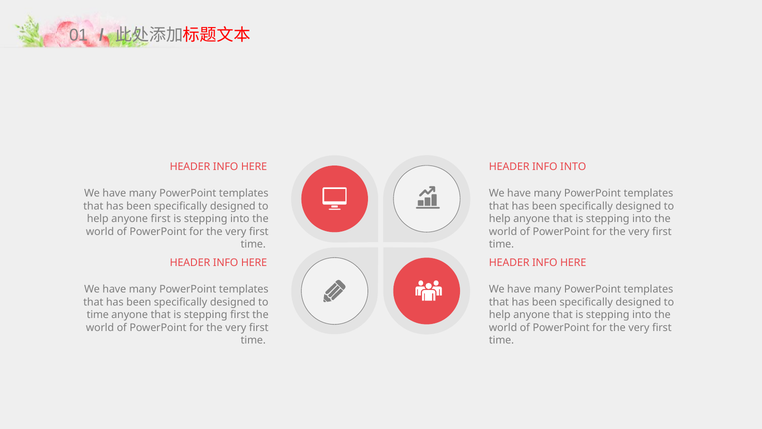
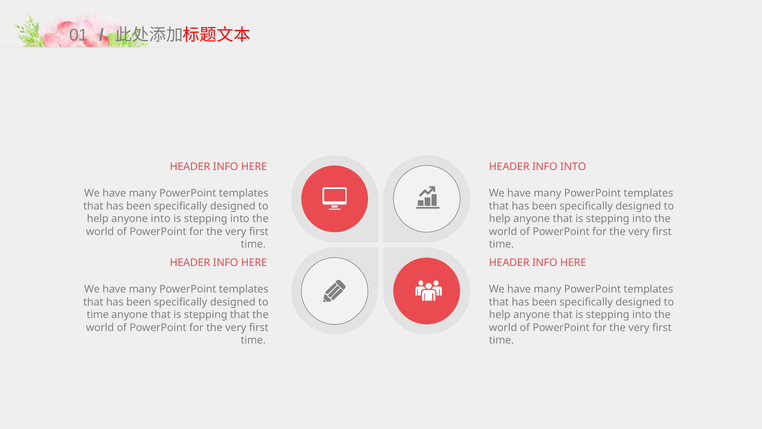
anyone first: first -> into
stepping first: first -> that
